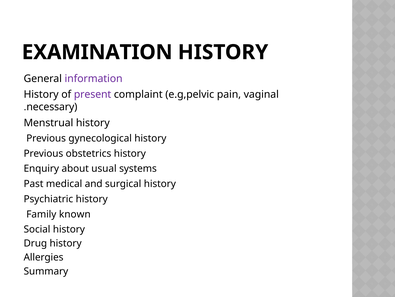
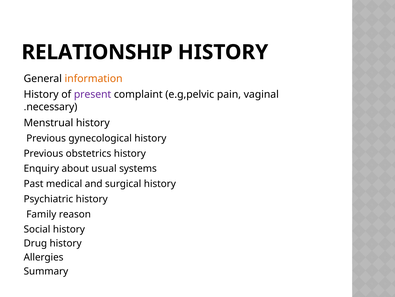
EXAMINATION: EXAMINATION -> RELATIONSHIP
information colour: purple -> orange
known: known -> reason
